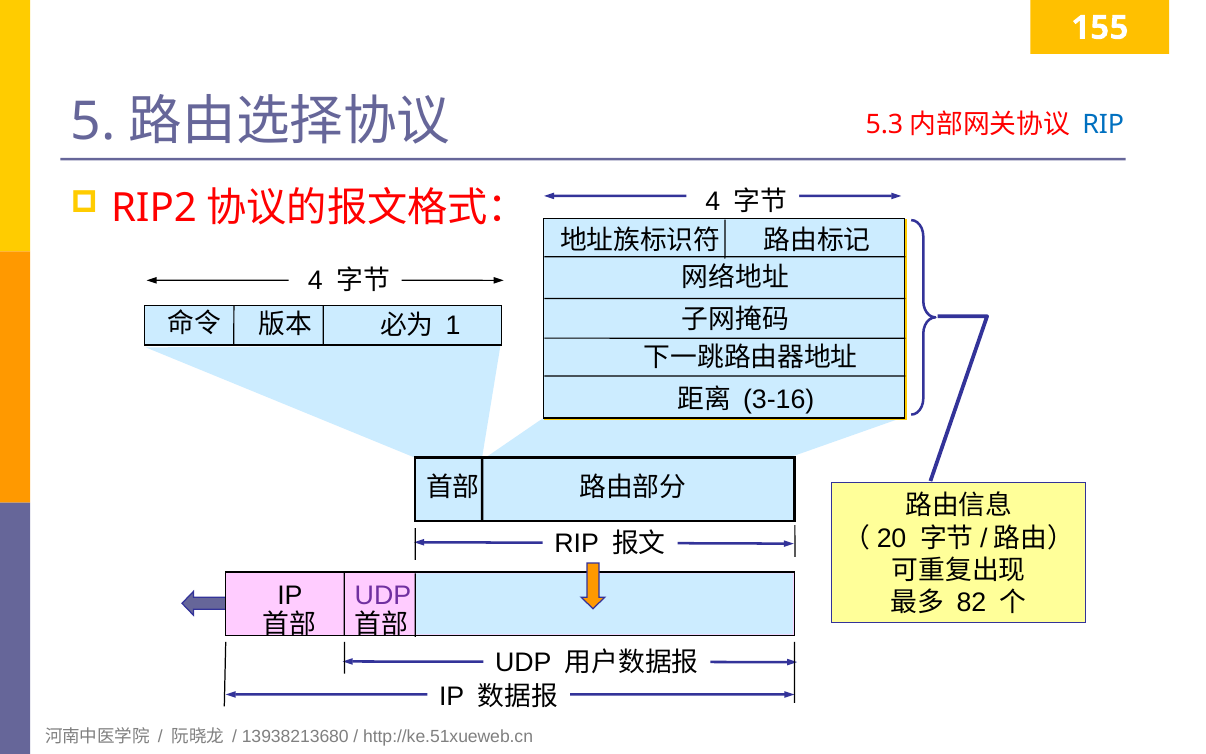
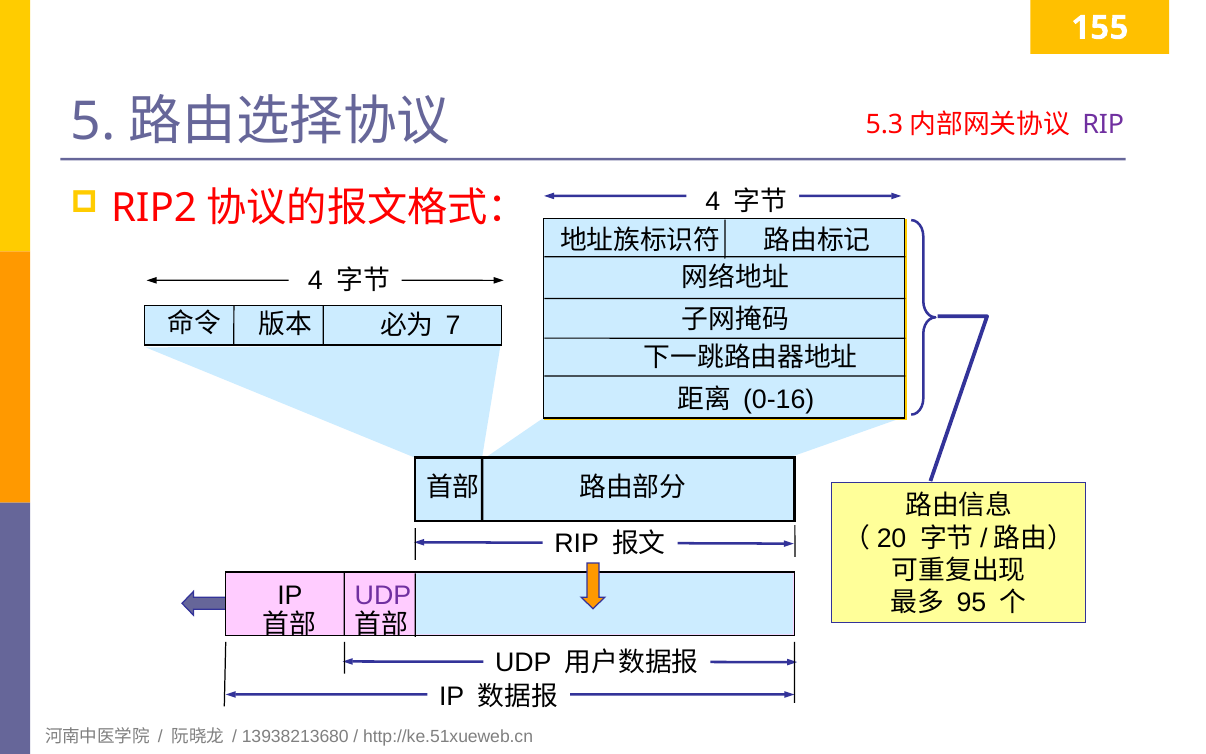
RIP at (1103, 125) colour: blue -> purple
1: 1 -> 7
3-16: 3-16 -> 0-16
82: 82 -> 95
